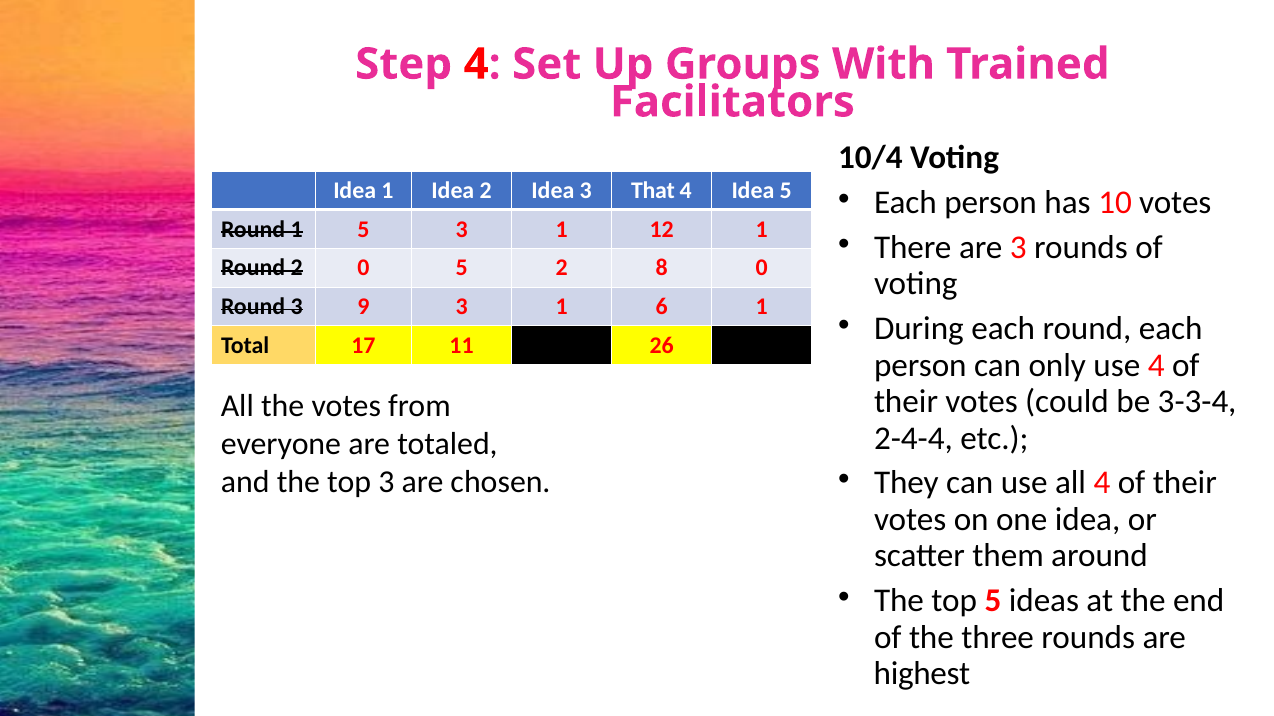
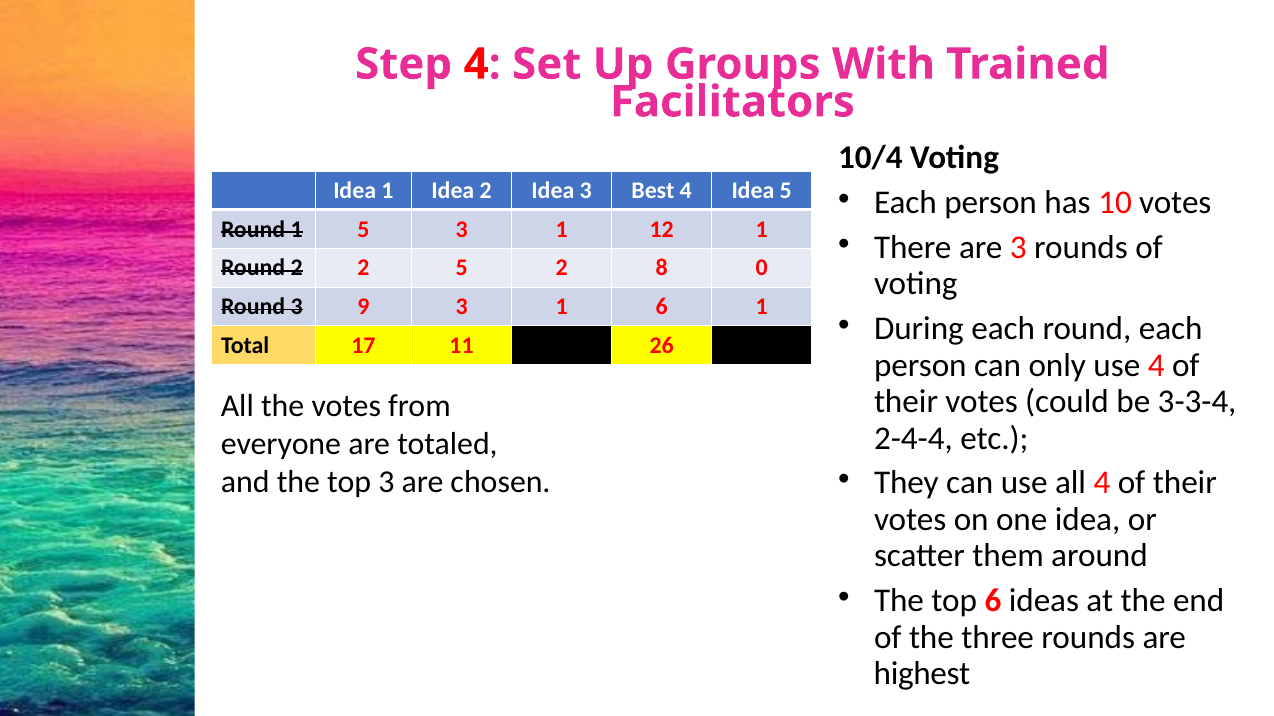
That: That -> Best
2 0: 0 -> 2
top 5: 5 -> 6
